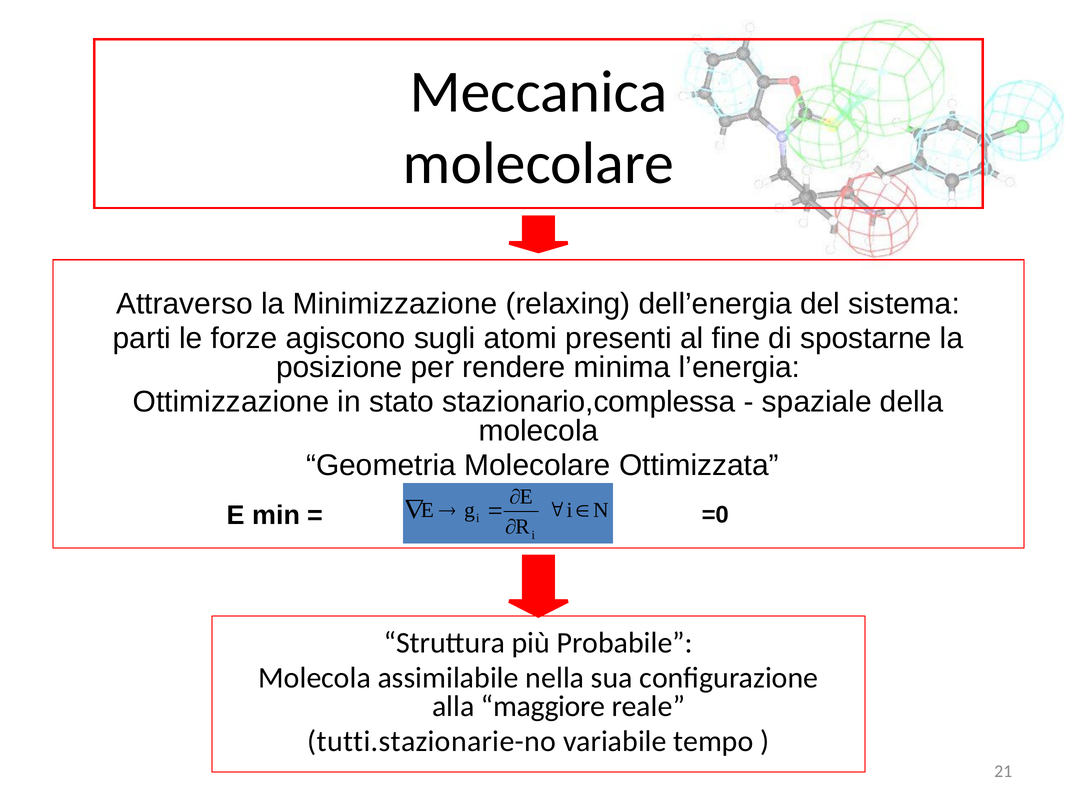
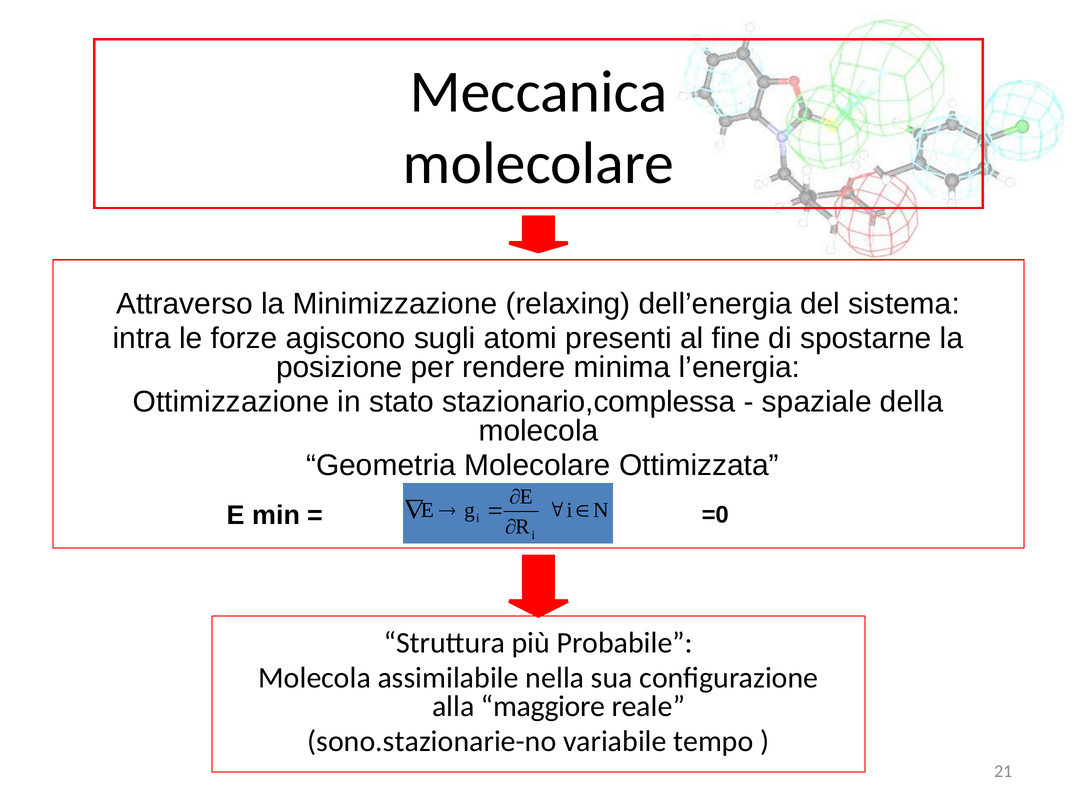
parti: parti -> intra
tutti.stazionarie-no: tutti.stazionarie-no -> sono.stazionarie-no
